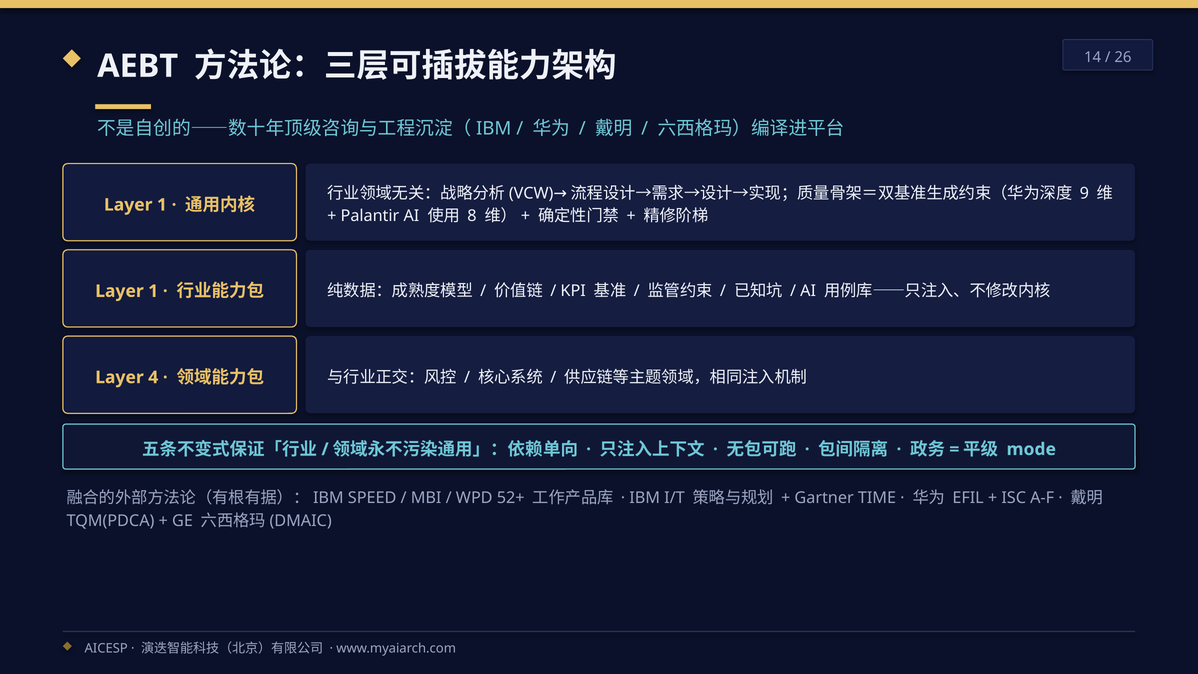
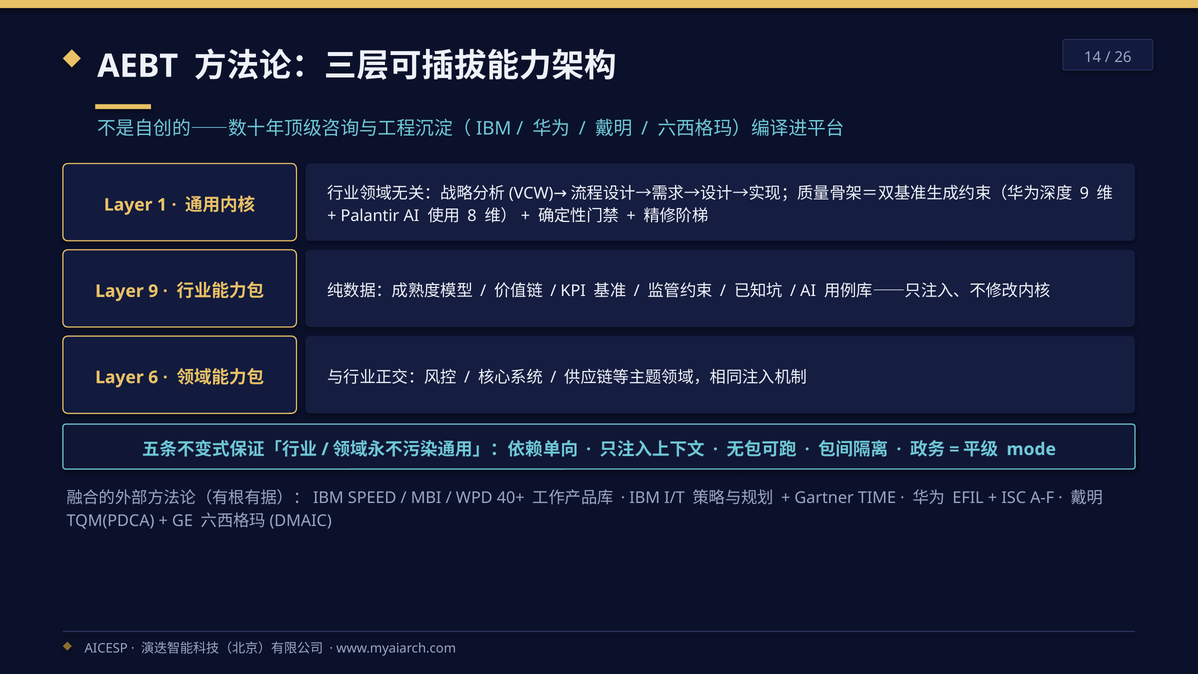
1 at (153, 291): 1 -> 9
4: 4 -> 6
52+: 52+ -> 40+
